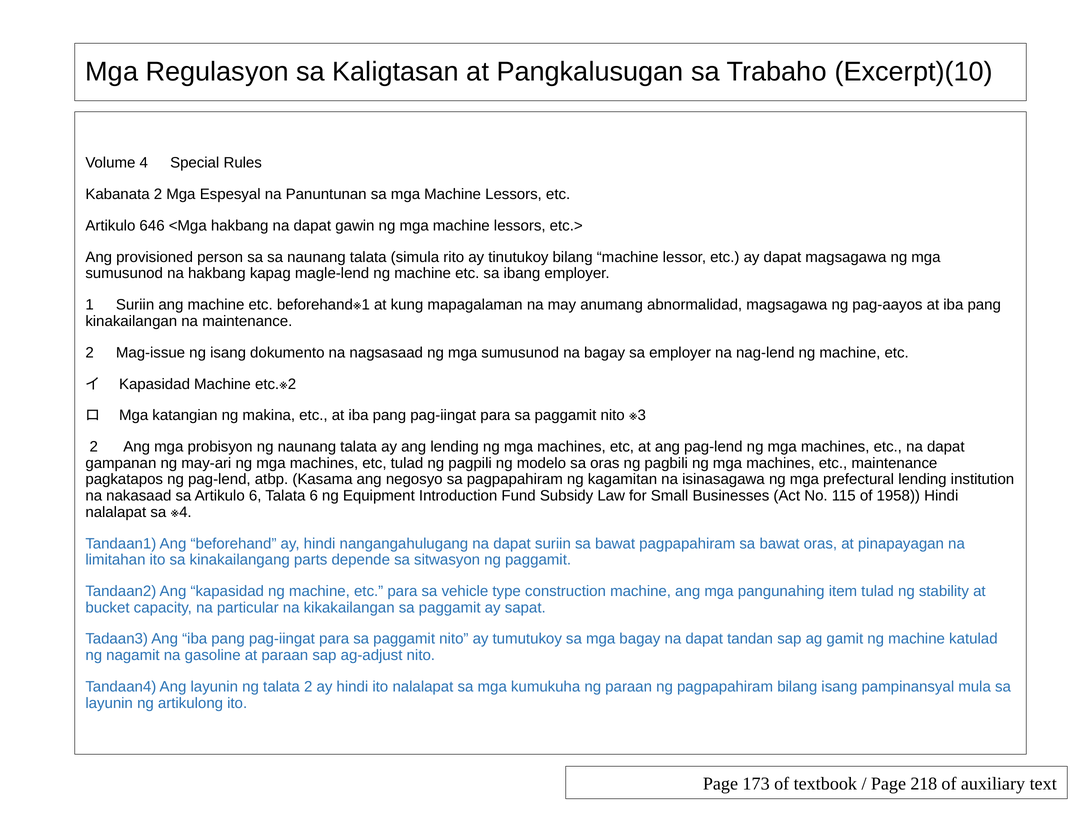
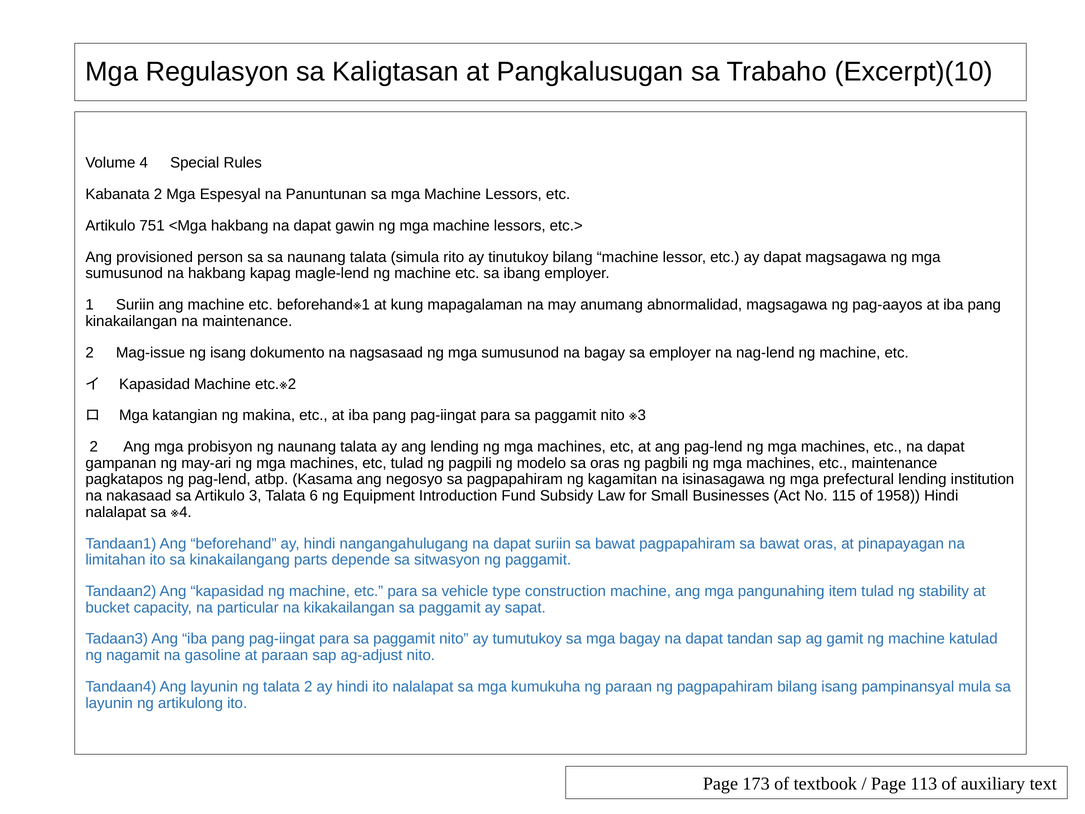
646: 646 -> 751
Artikulo 6: 6 -> 3
218: 218 -> 113
